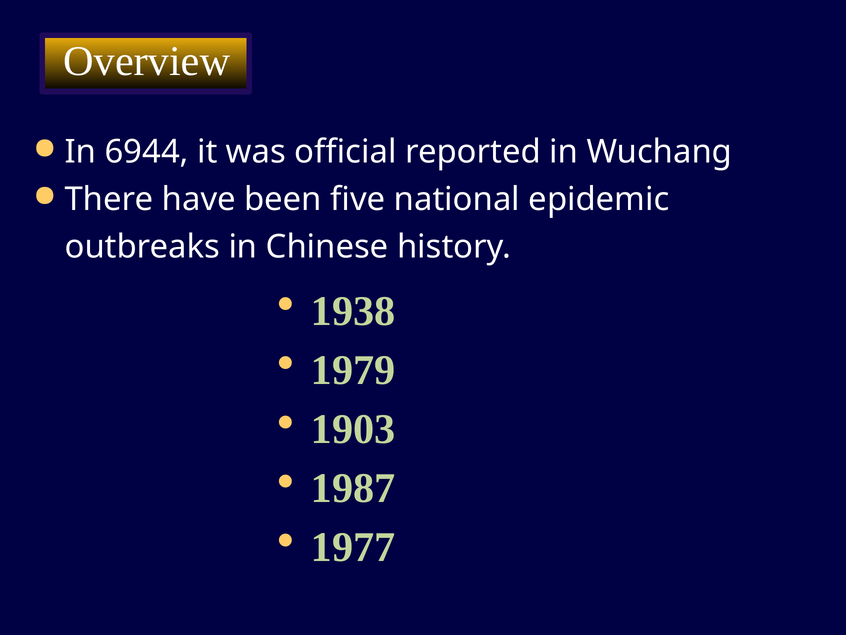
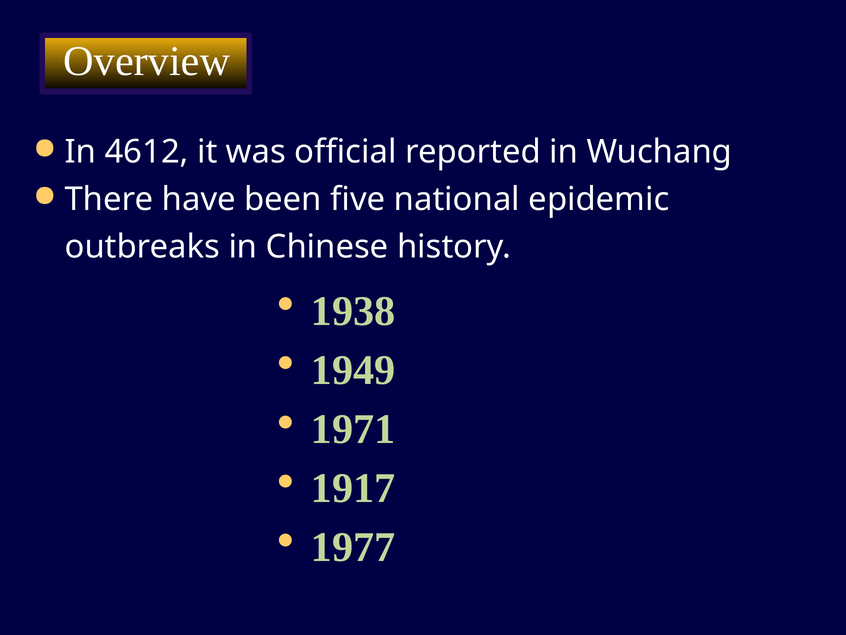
6944: 6944 -> 4612
1979: 1979 -> 1949
1903: 1903 -> 1971
1987: 1987 -> 1917
